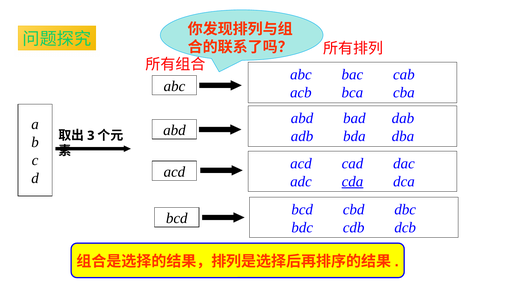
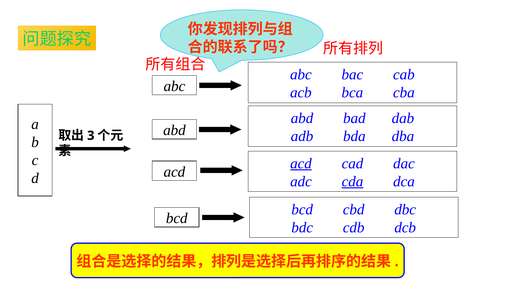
acd at (301, 163) underline: none -> present
